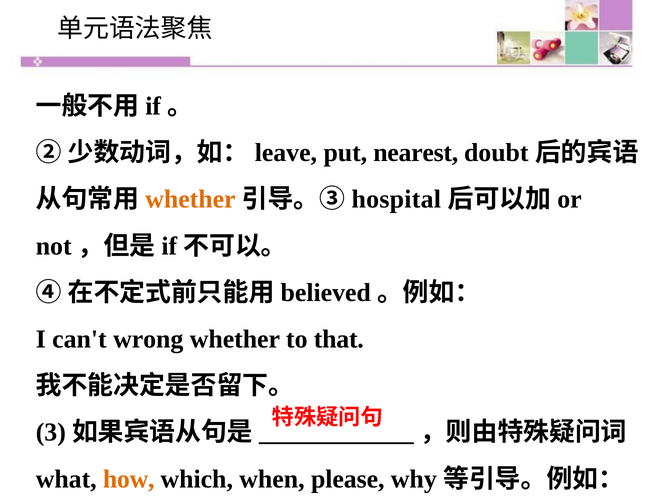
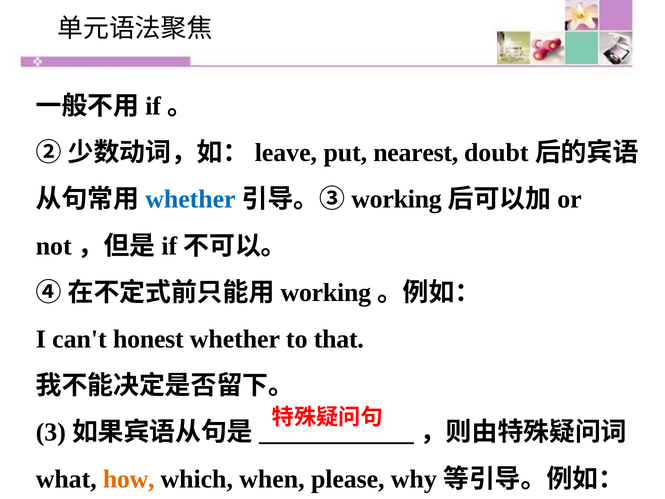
whether at (190, 199) colour: orange -> blue
hospital at (396, 199): hospital -> working
believed at (326, 292): believed -> working
wrong: wrong -> honest
